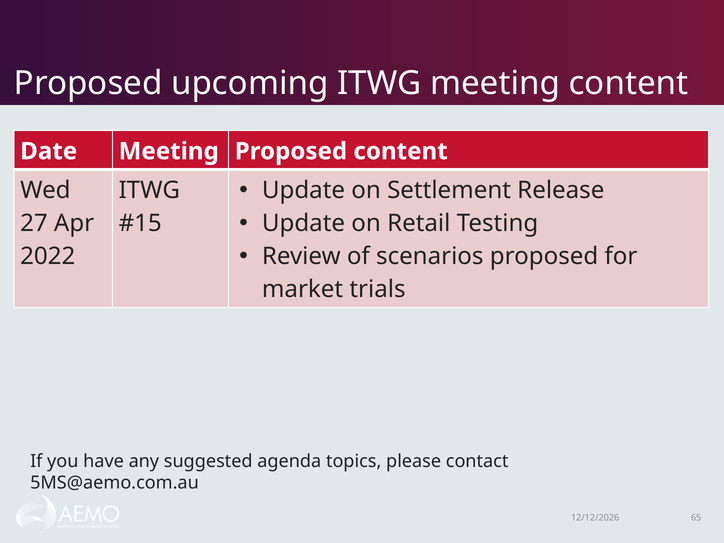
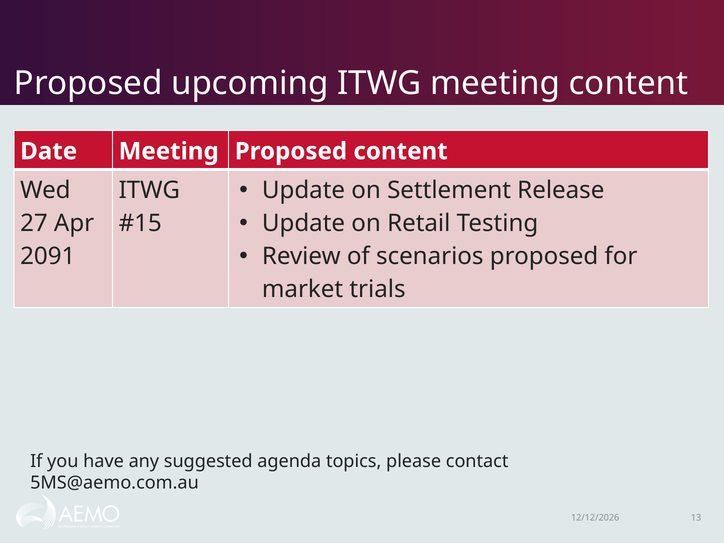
2022: 2022 -> 2091
65: 65 -> 13
